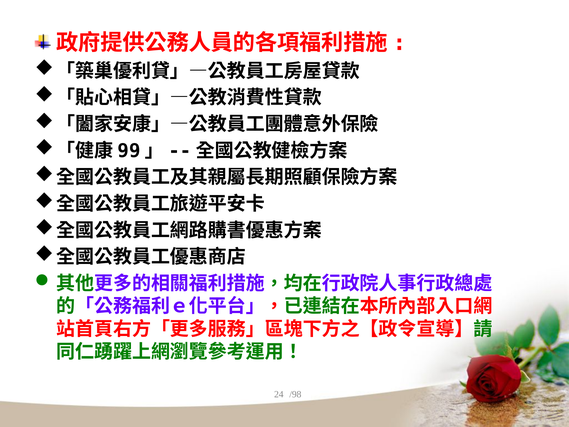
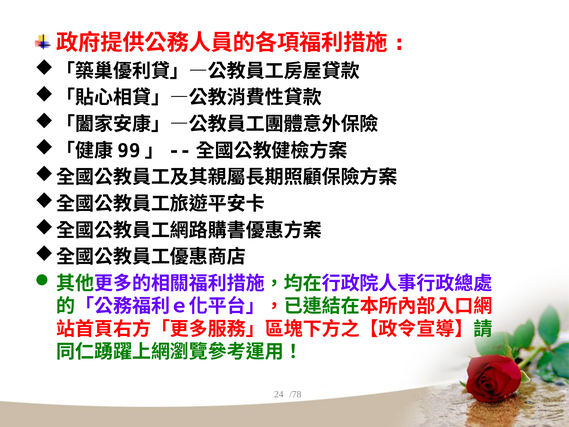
/98: /98 -> /78
